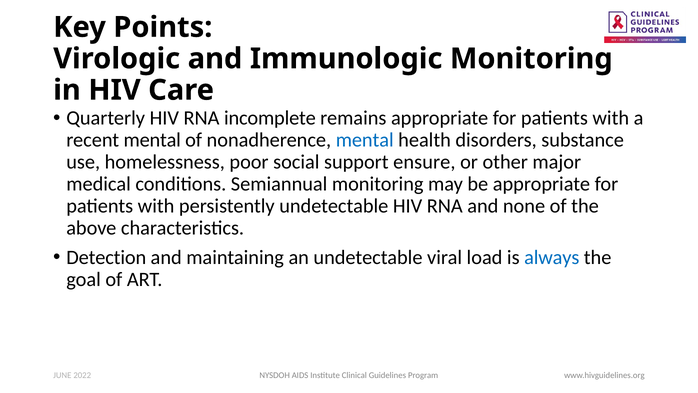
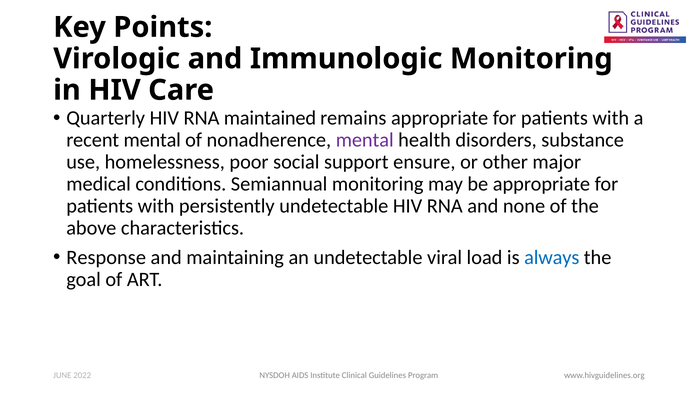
incomplete: incomplete -> maintained
mental at (365, 140) colour: blue -> purple
Detection: Detection -> Response
